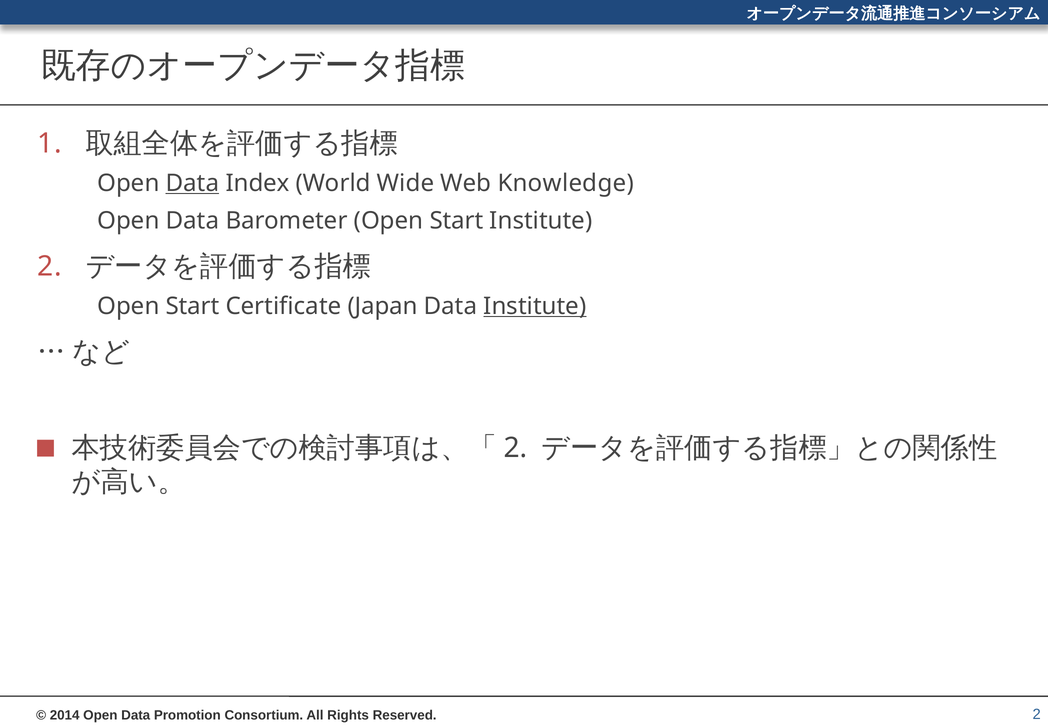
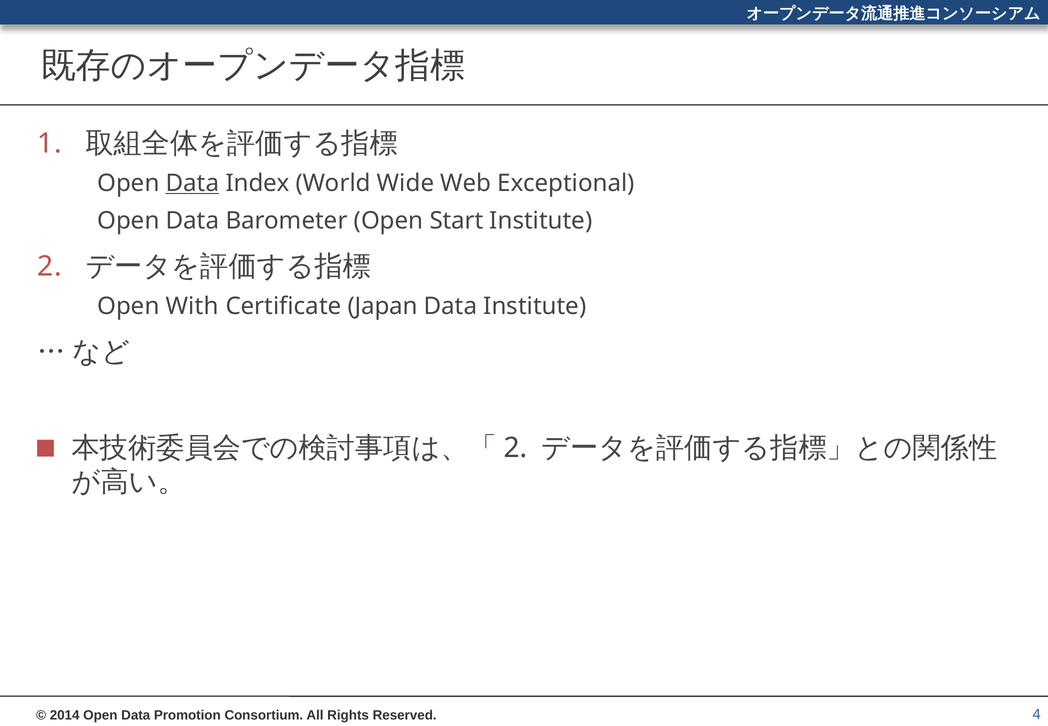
Knowledge: Knowledge -> Exceptional
Start at (193, 306): Start -> With
Institute at (535, 306) underline: present -> none
2 at (1037, 714): 2 -> 4
